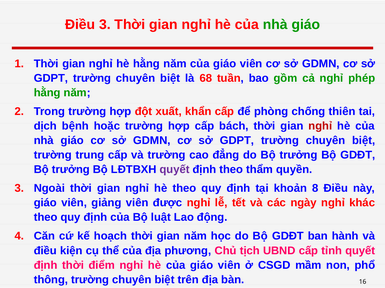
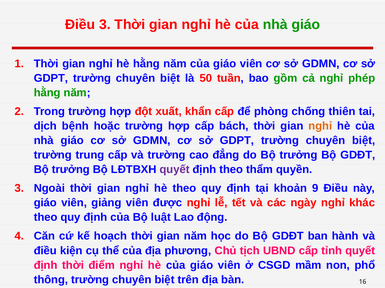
68: 68 -> 50
nghỉ at (320, 126) colour: red -> orange
8: 8 -> 9
